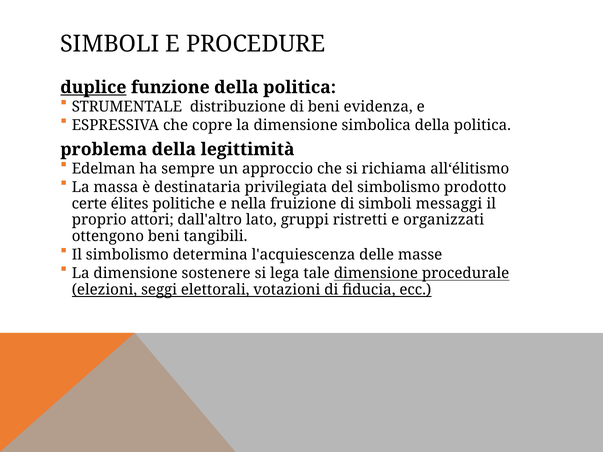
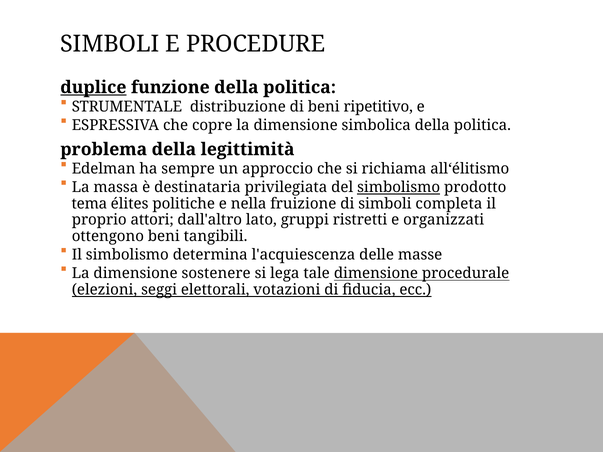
evidenza: evidenza -> ripetitivo
simbolismo at (399, 188) underline: none -> present
certe: certe -> tema
messaggi: messaggi -> completa
